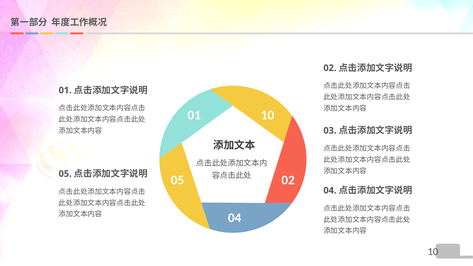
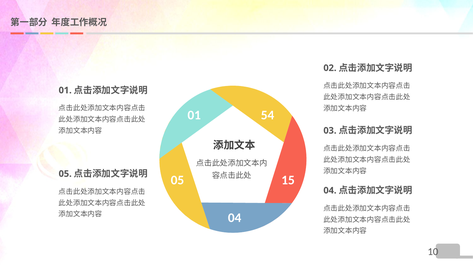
01 10: 10 -> 54
05 02: 02 -> 15
